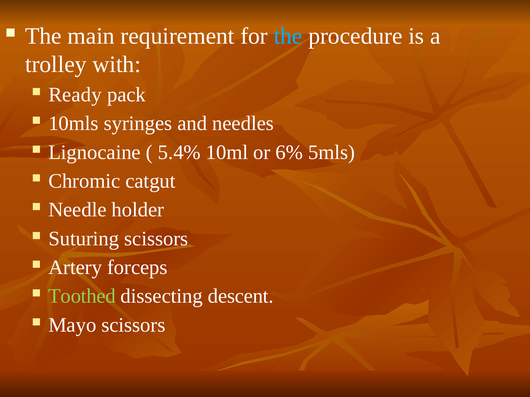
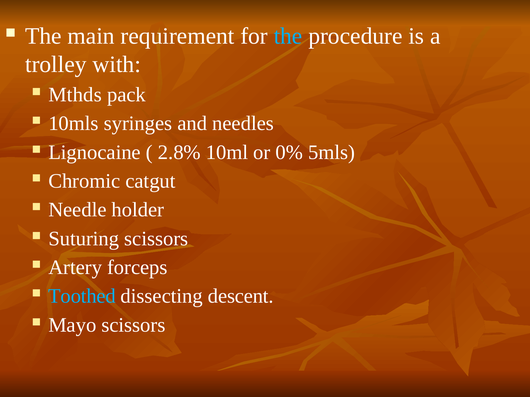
Ready: Ready -> Mthds
5.4%: 5.4% -> 2.8%
6%: 6% -> 0%
Toothed colour: light green -> light blue
